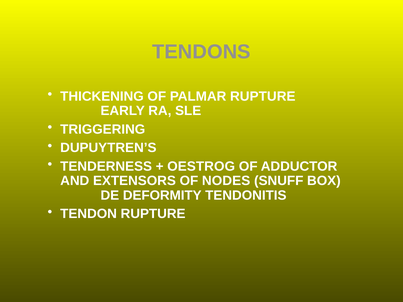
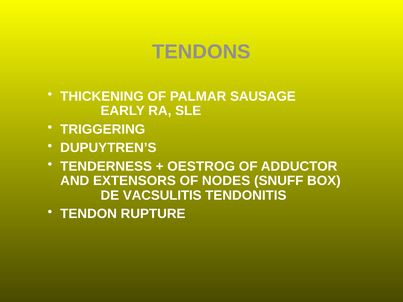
PALMAR RUPTURE: RUPTURE -> SAUSAGE
DEFORMITY: DEFORMITY -> VACSULITIS
